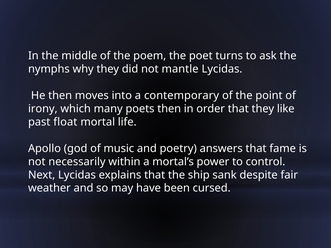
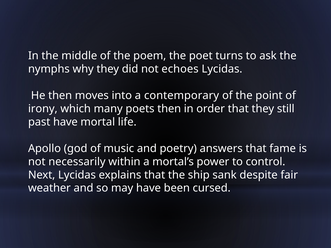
mantle: mantle -> echoes
like: like -> still
past float: float -> have
